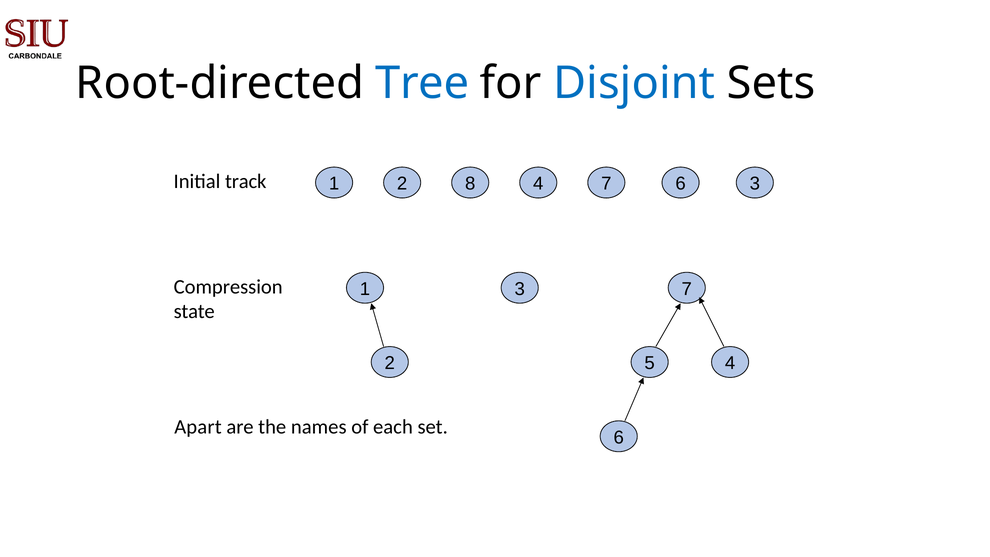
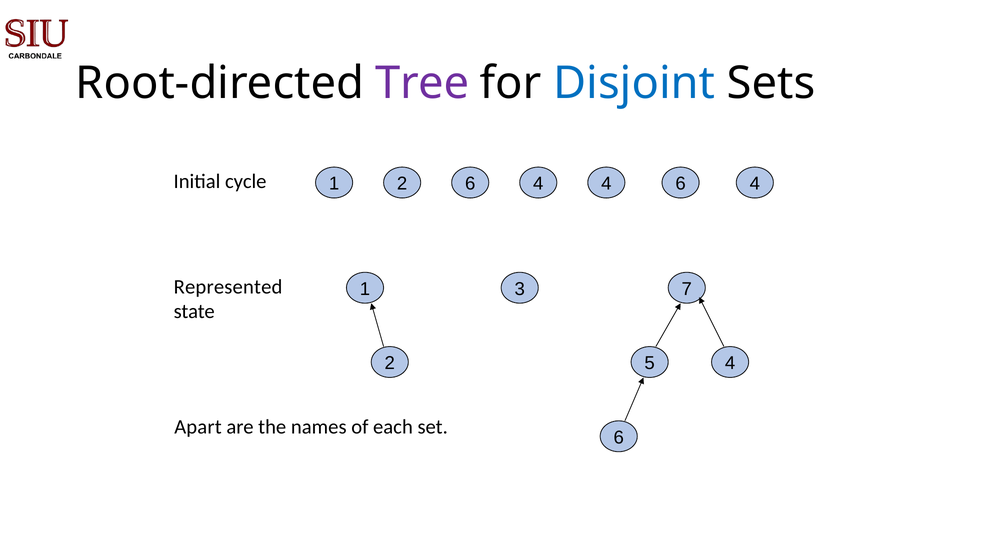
Tree colour: blue -> purple
track: track -> cycle
2 8: 8 -> 6
4 7: 7 -> 4
3 at (755, 184): 3 -> 4
Compression: Compression -> Represented
